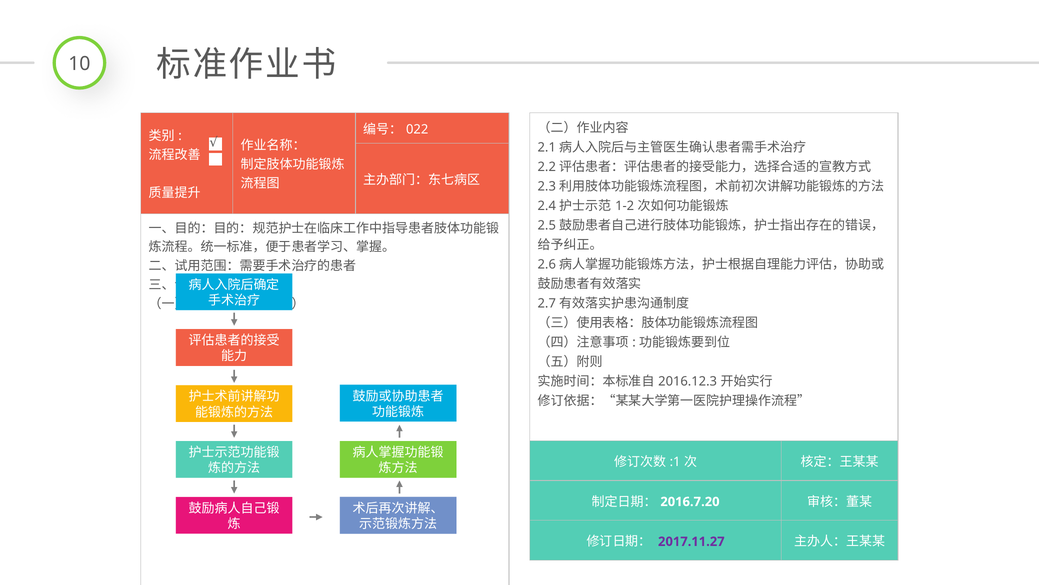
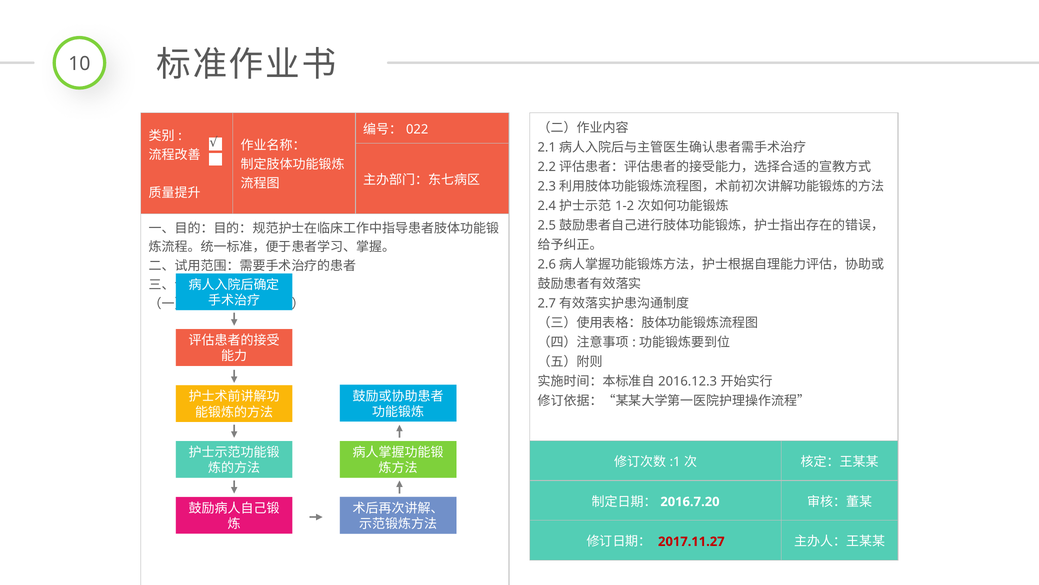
2017.11.27 colour: purple -> red
